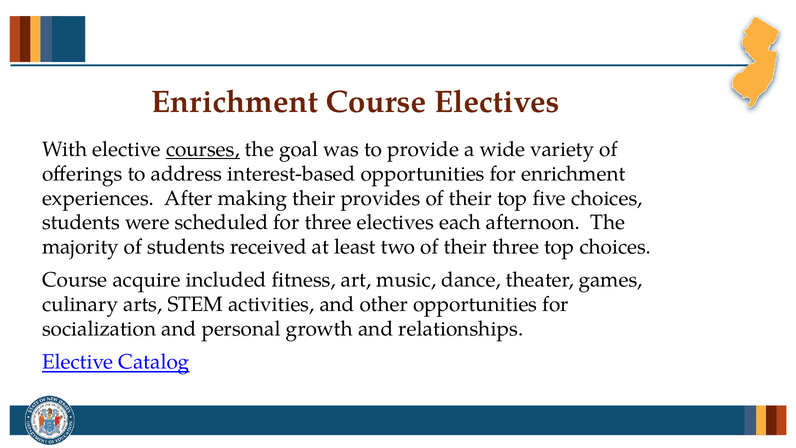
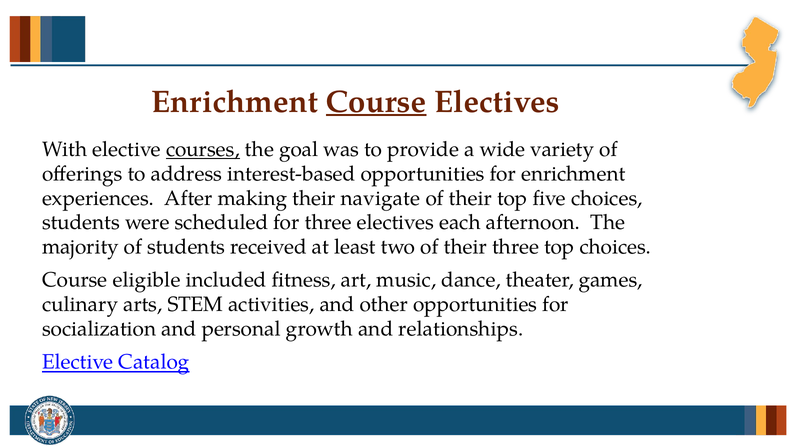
Course at (376, 102) underline: none -> present
provides: provides -> navigate
acquire: acquire -> eligible
